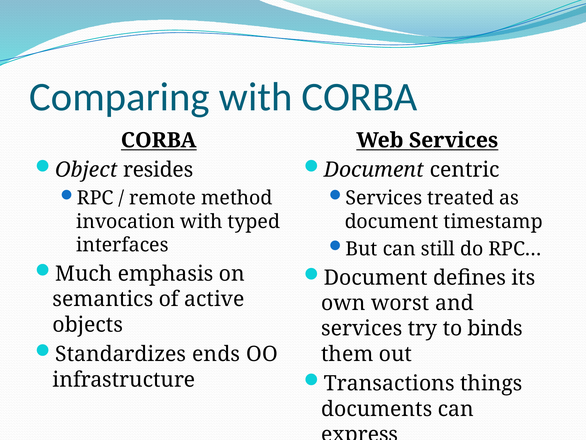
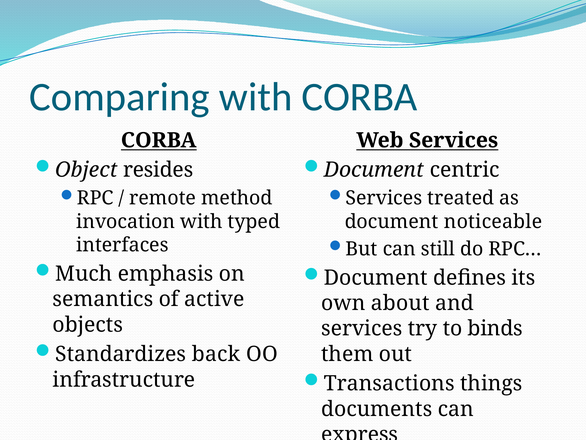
timestamp: timestamp -> noticeable
worst: worst -> about
ends: ends -> back
